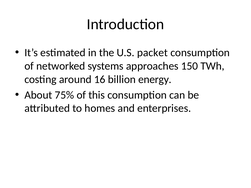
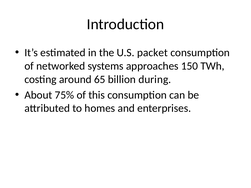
16: 16 -> 65
energy: energy -> during
